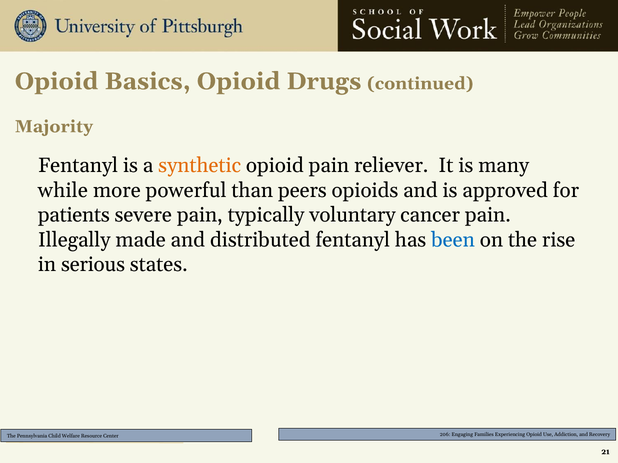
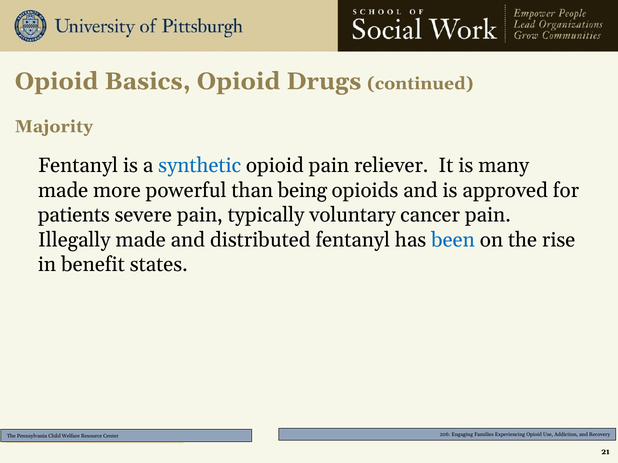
synthetic colour: orange -> blue
while at (63, 191): while -> made
peers: peers -> being
serious: serious -> benefit
